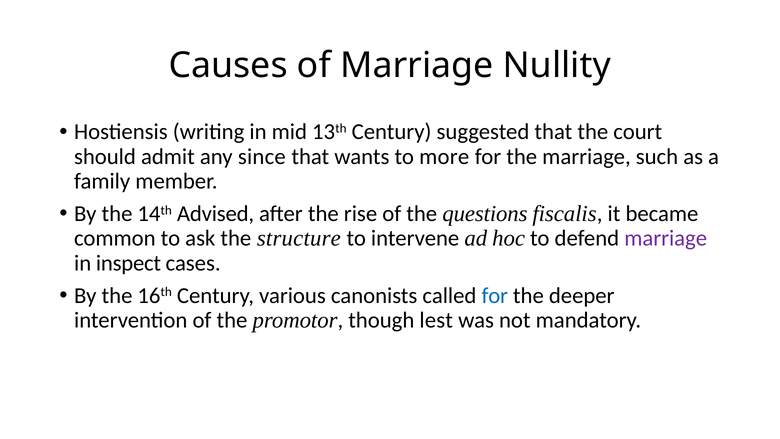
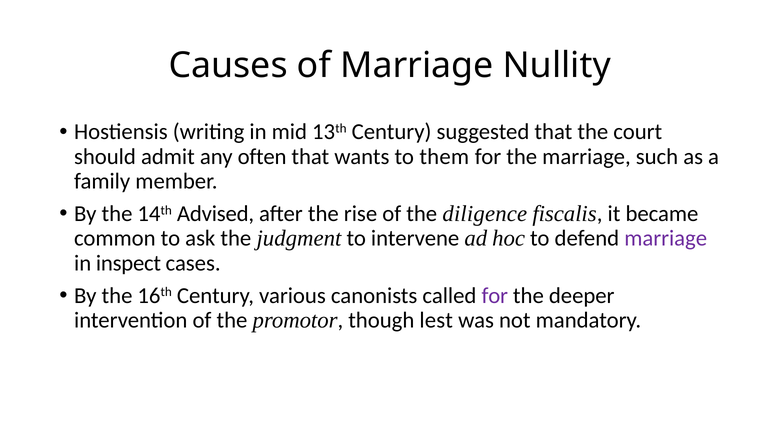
since: since -> often
more: more -> them
questions: questions -> diligence
structure: structure -> judgment
for at (495, 296) colour: blue -> purple
